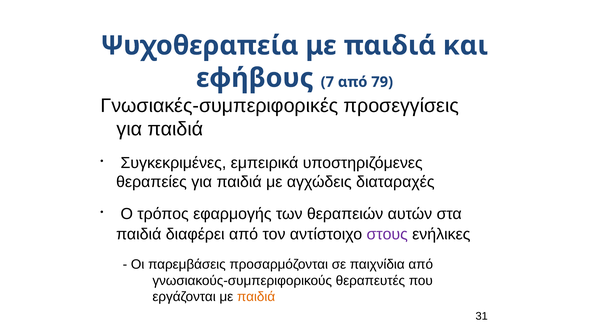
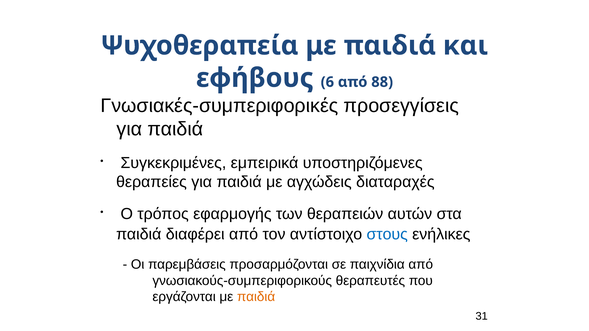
7: 7 -> 6
79: 79 -> 88
στους colour: purple -> blue
